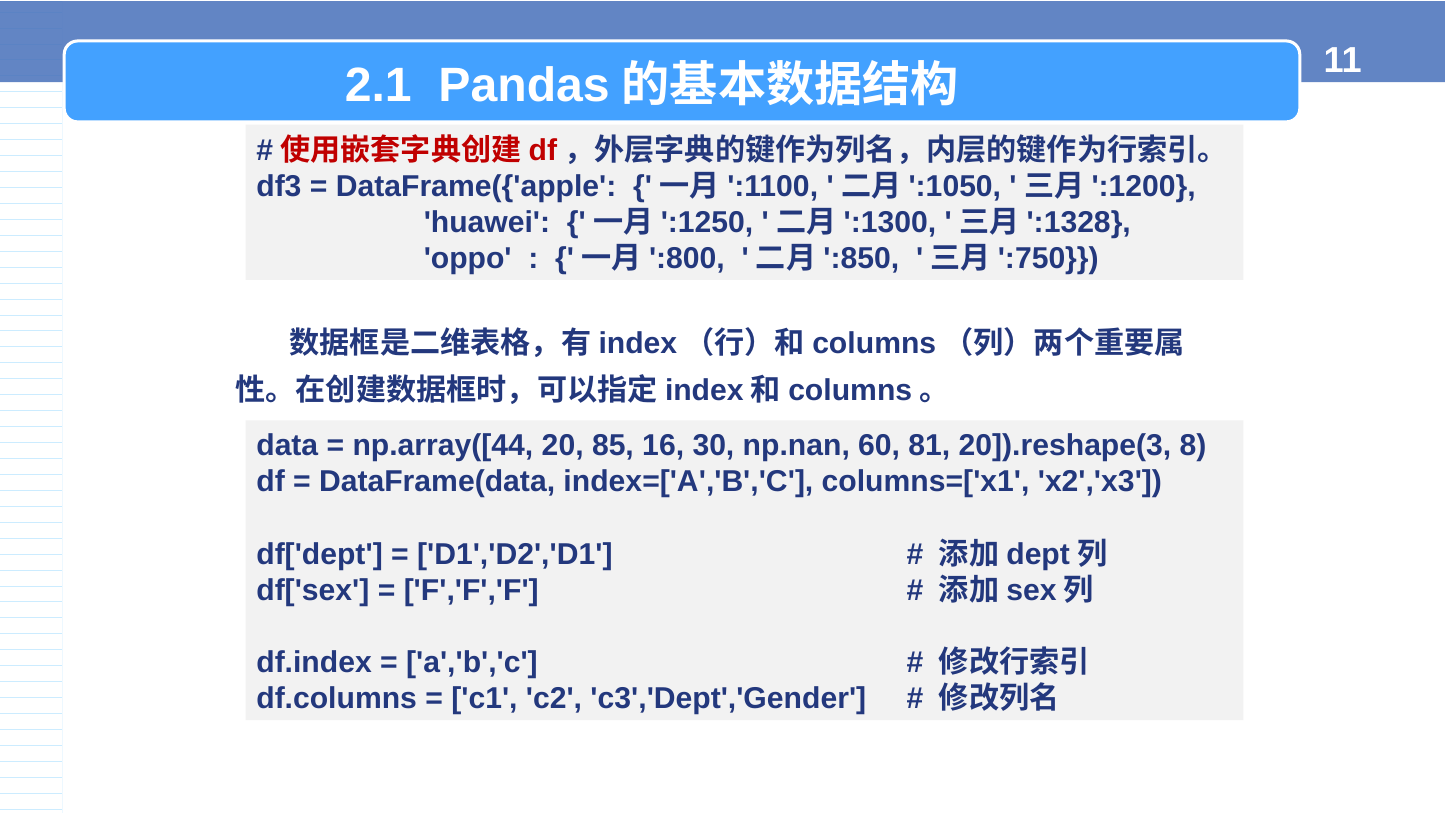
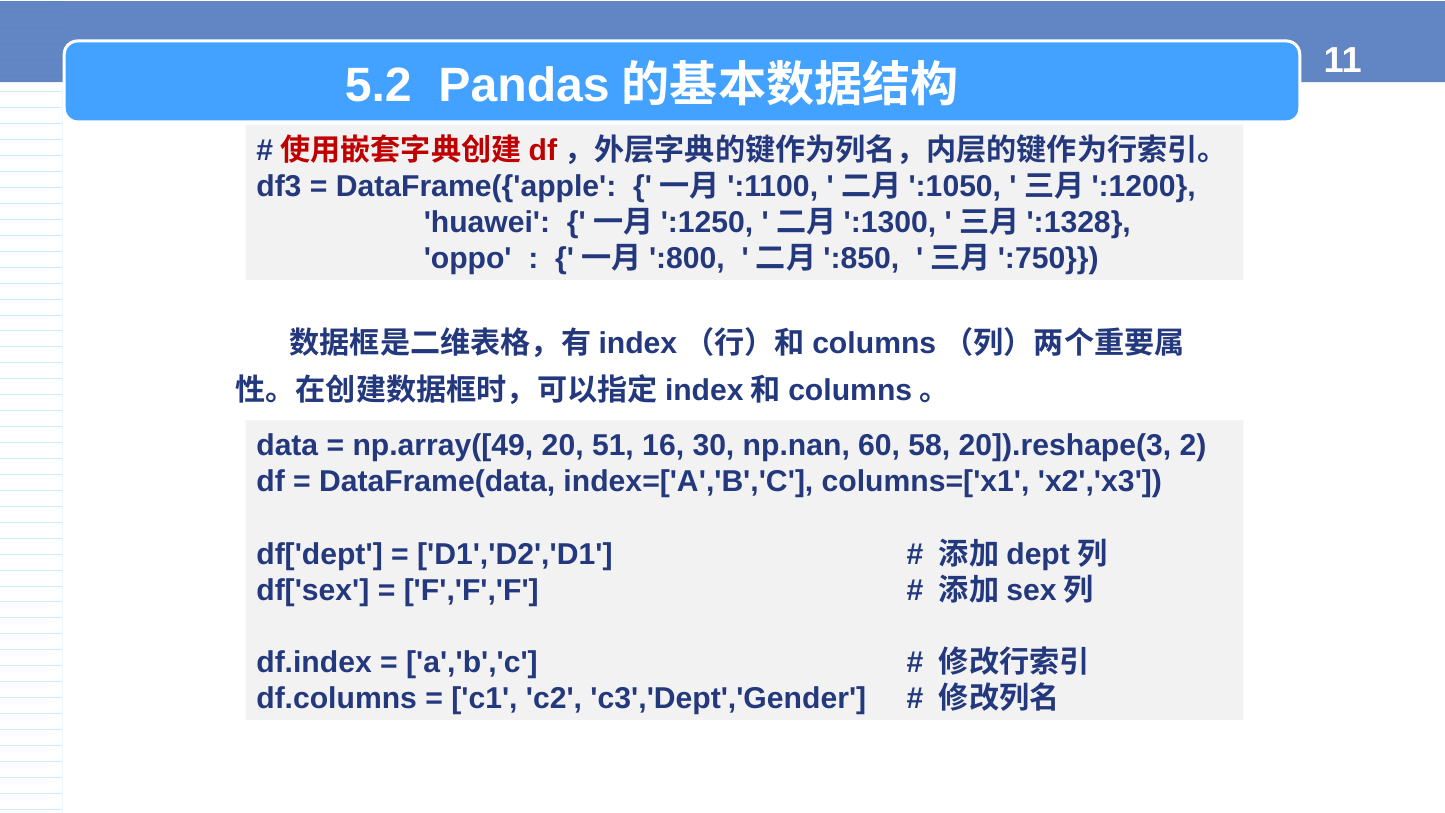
2.1: 2.1 -> 5.2
np.array([44: np.array([44 -> np.array([49
85: 85 -> 51
81: 81 -> 58
8: 8 -> 2
